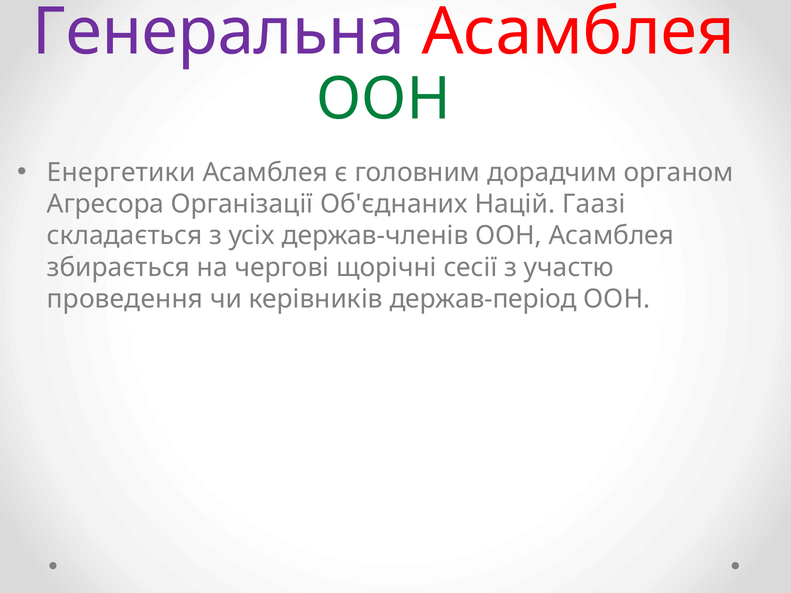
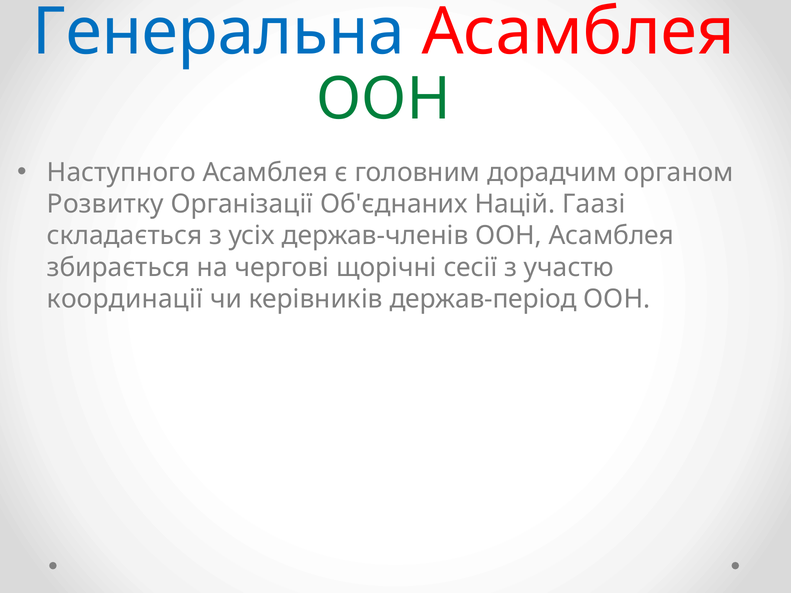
Генеральна colour: purple -> blue
Енергетики: Енергетики -> Наступного
Агресора: Агресора -> Розвитку
проведення: проведення -> координації
